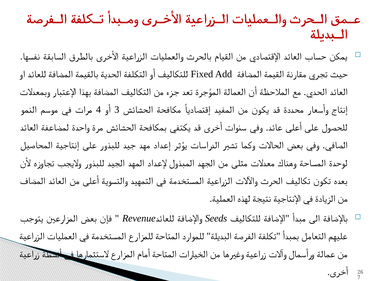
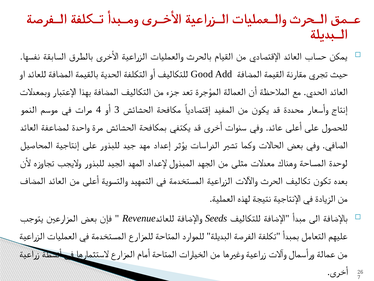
Fixed: Fixed -> Good
